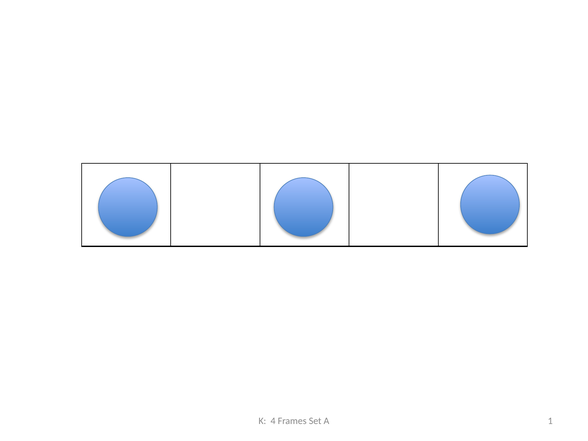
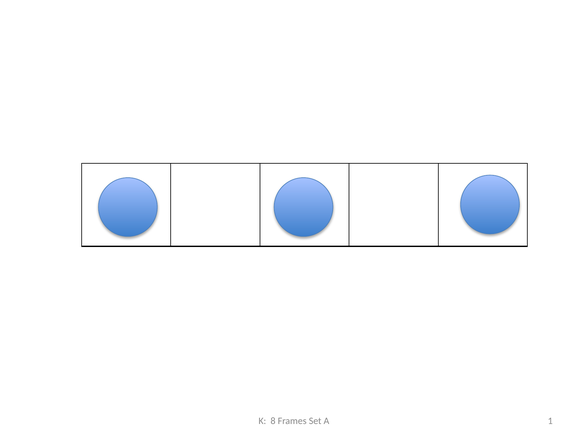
4: 4 -> 8
